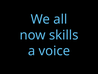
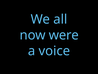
skills: skills -> were
